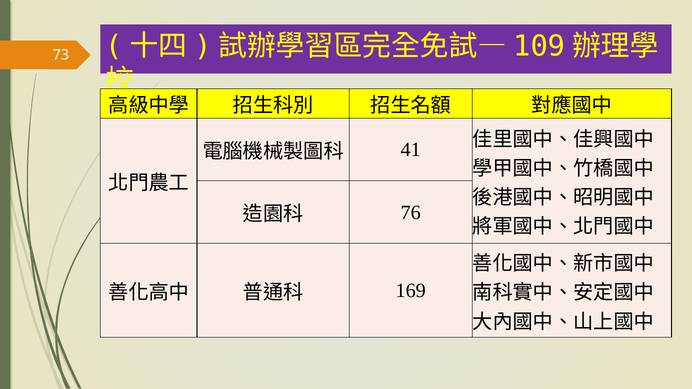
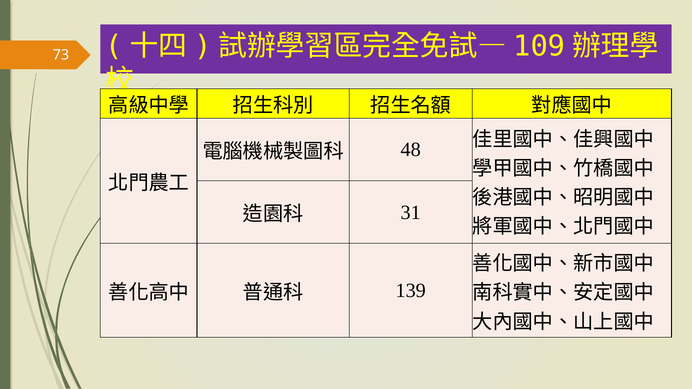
41: 41 -> 48
76: 76 -> 31
169: 169 -> 139
